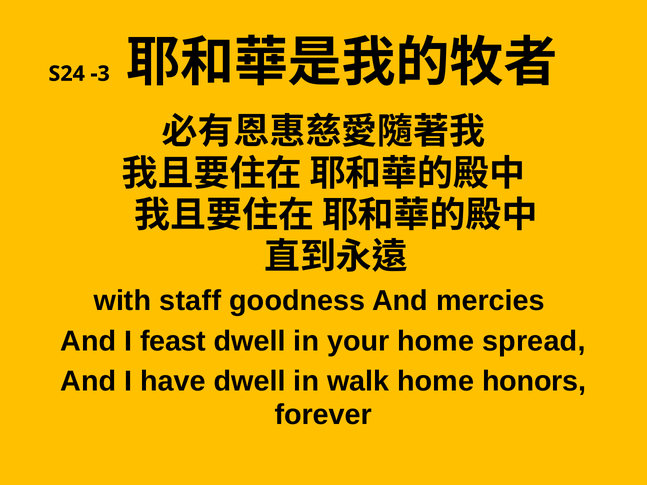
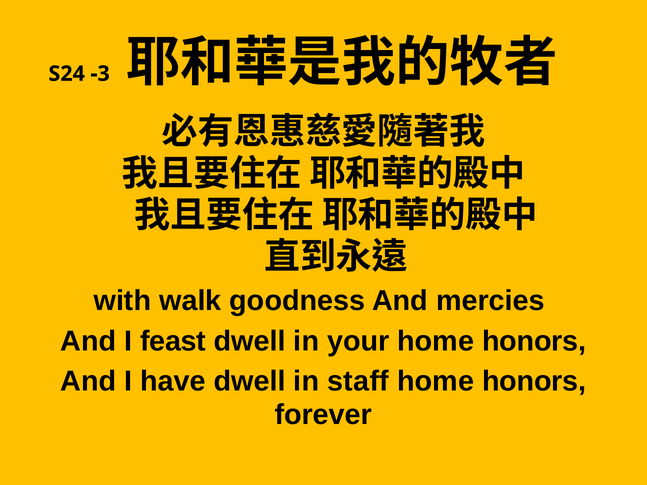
staff: staff -> walk
your home spread: spread -> honors
walk: walk -> staff
